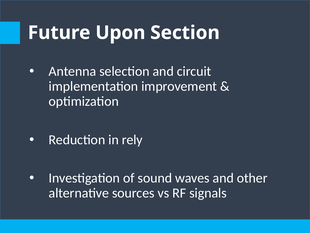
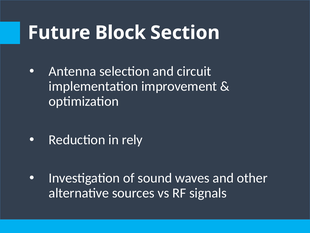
Upon: Upon -> Block
